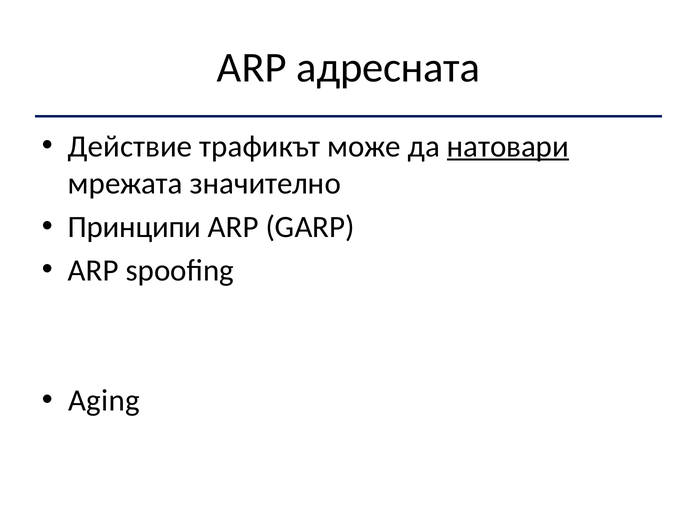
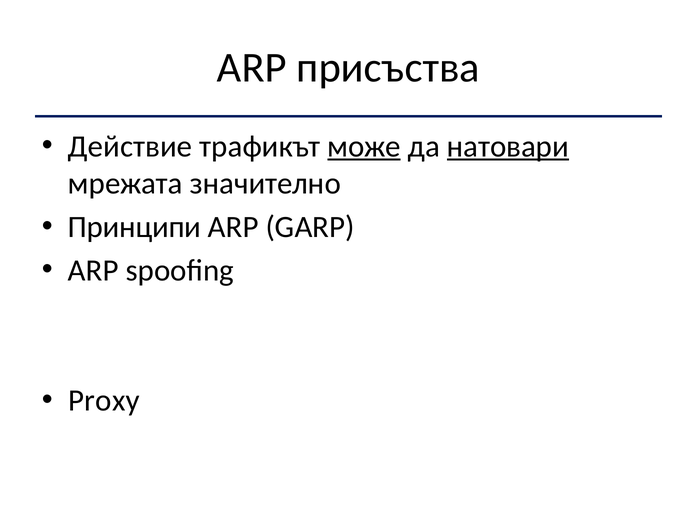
адресната: адресната -> присъства
може underline: none -> present
Aging: Aging -> Proxy
